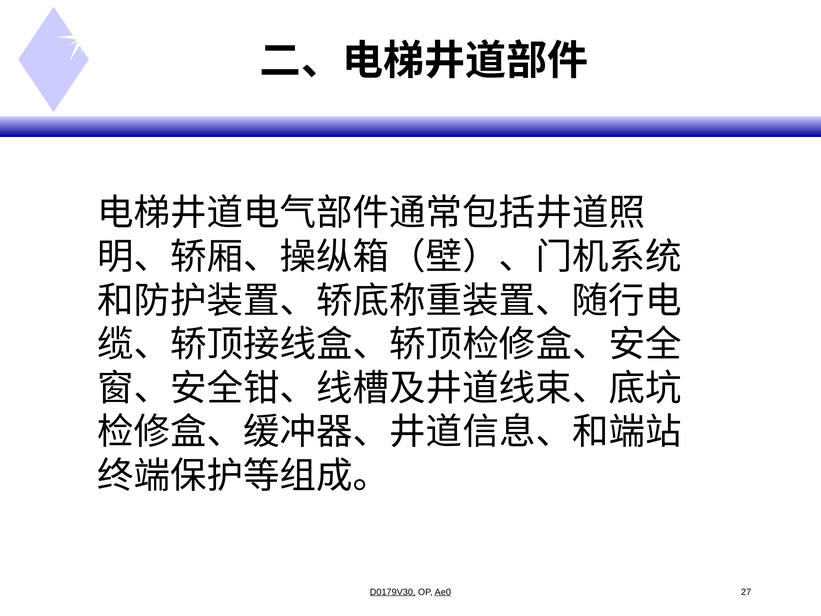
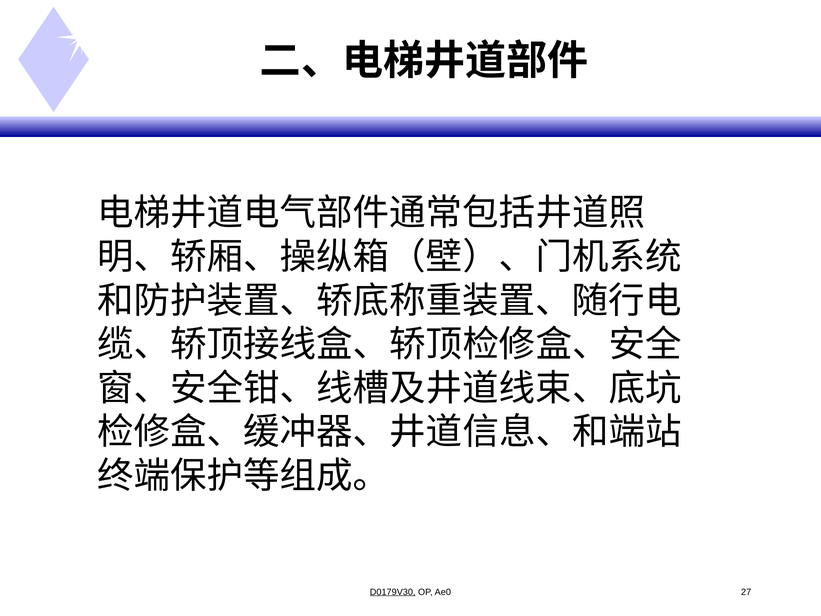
Ae0 underline: present -> none
